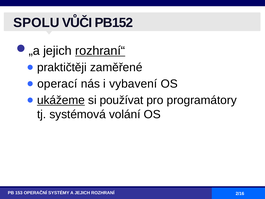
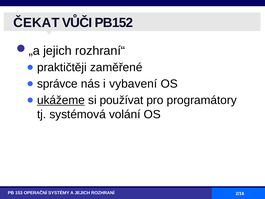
SPOLU: SPOLU -> ČEKAT
rozhraní“ underline: present -> none
operací: operací -> správce
